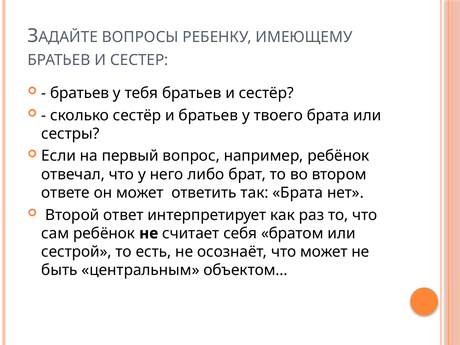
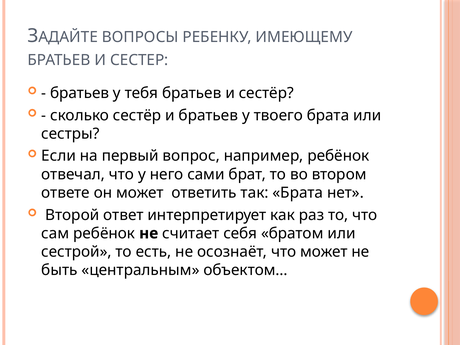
либо: либо -> сами
